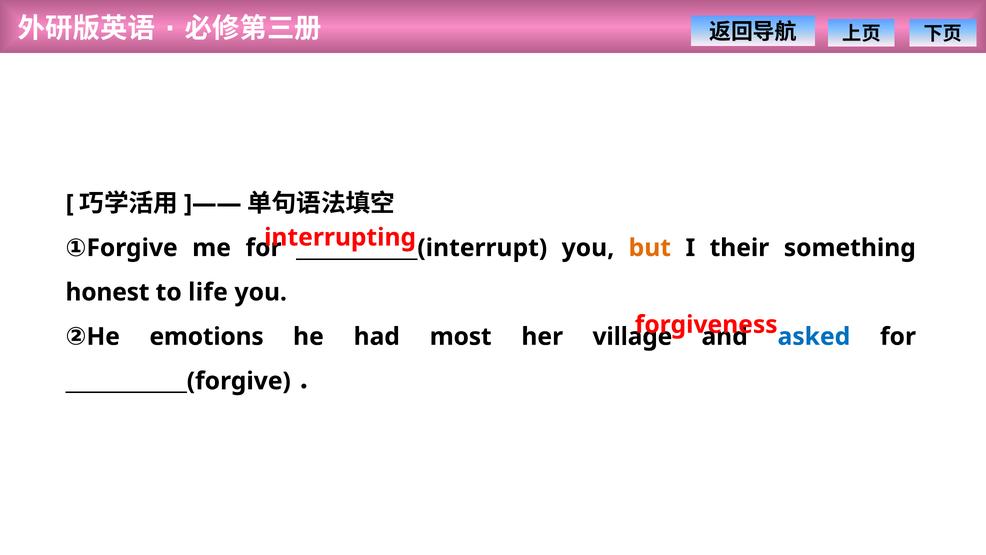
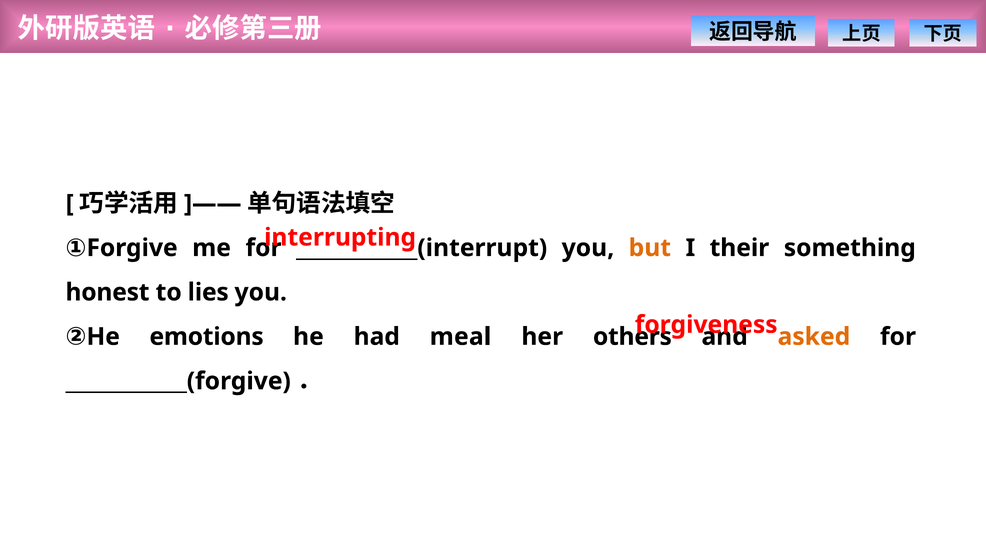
life: life -> lies
most: most -> meal
village: village -> others
asked colour: blue -> orange
